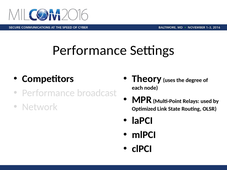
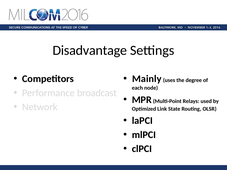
Performance at (90, 50): Performance -> Disadvantage
Theory: Theory -> Mainly
